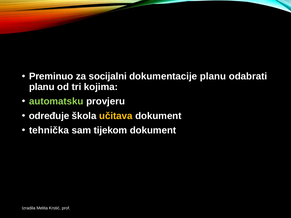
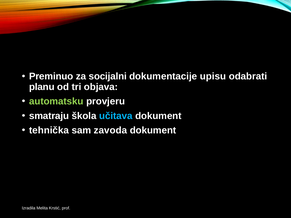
dokumentacije planu: planu -> upisu
kojima: kojima -> objava
određuje: određuje -> smatraju
učitava colour: yellow -> light blue
tijekom: tijekom -> zavoda
